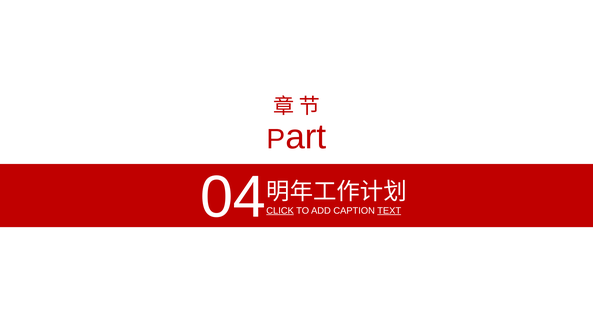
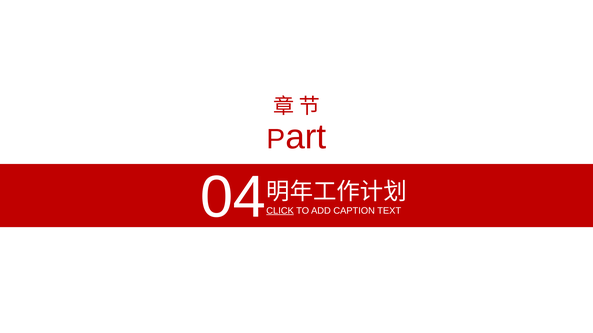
TEXT underline: present -> none
